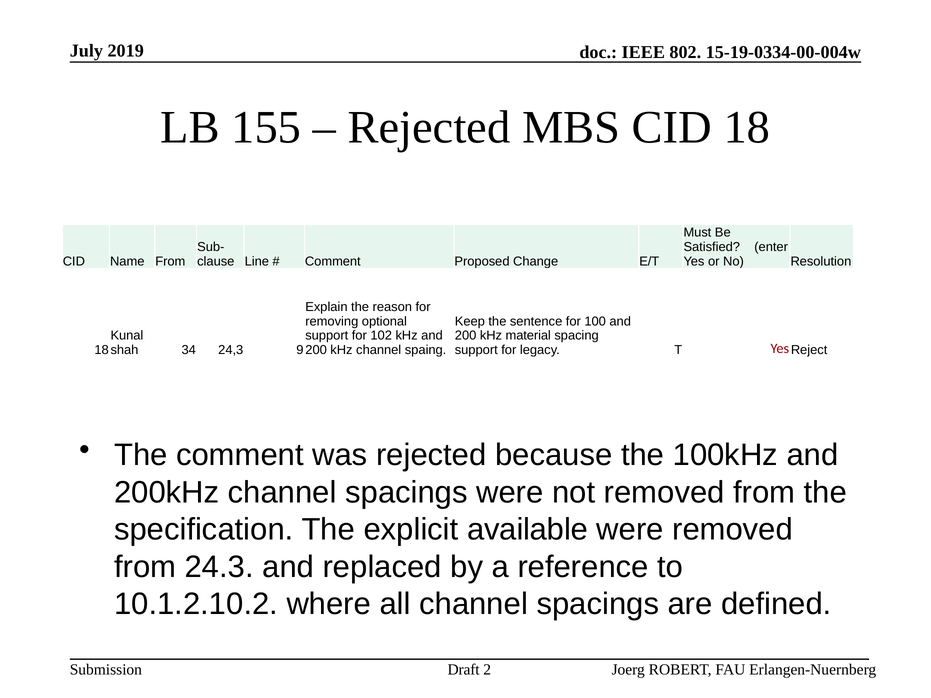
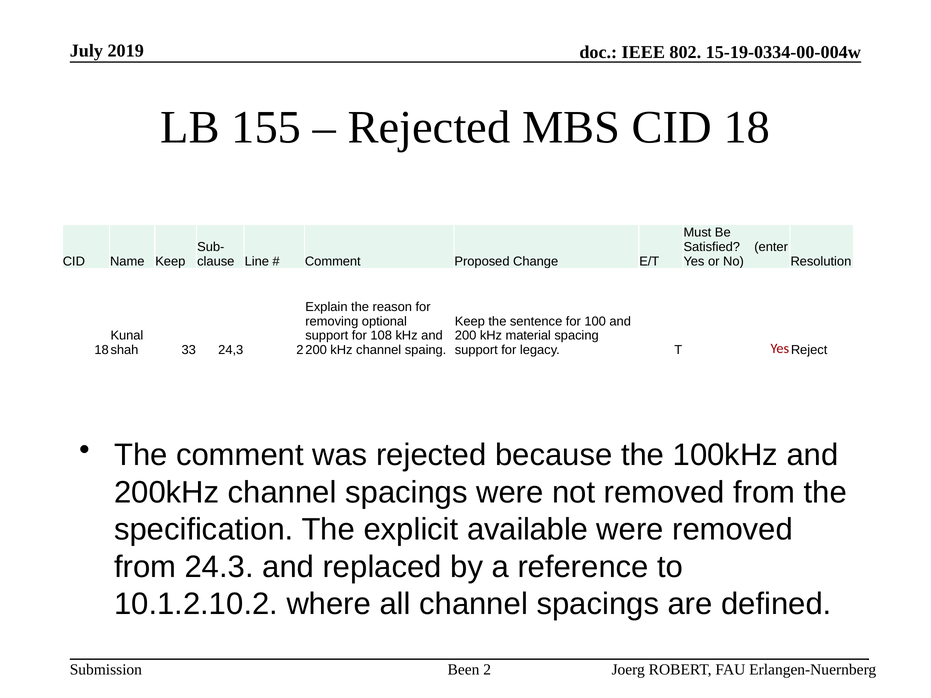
Name From: From -> Keep
102: 102 -> 108
34: 34 -> 33
24,3 9: 9 -> 2
Draft: Draft -> Been
